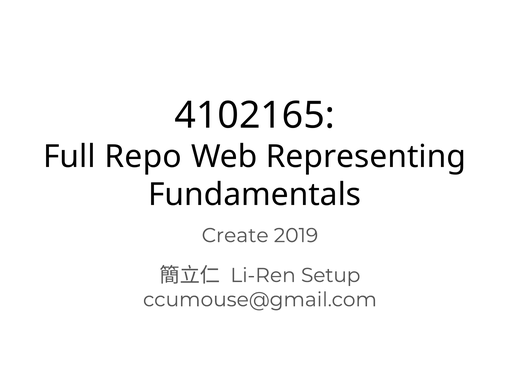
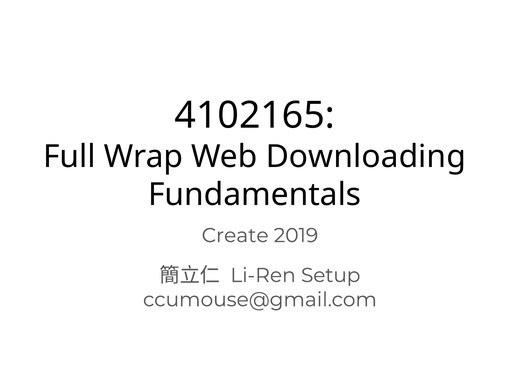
Repo: Repo -> Wrap
Representing: Representing -> Downloading
